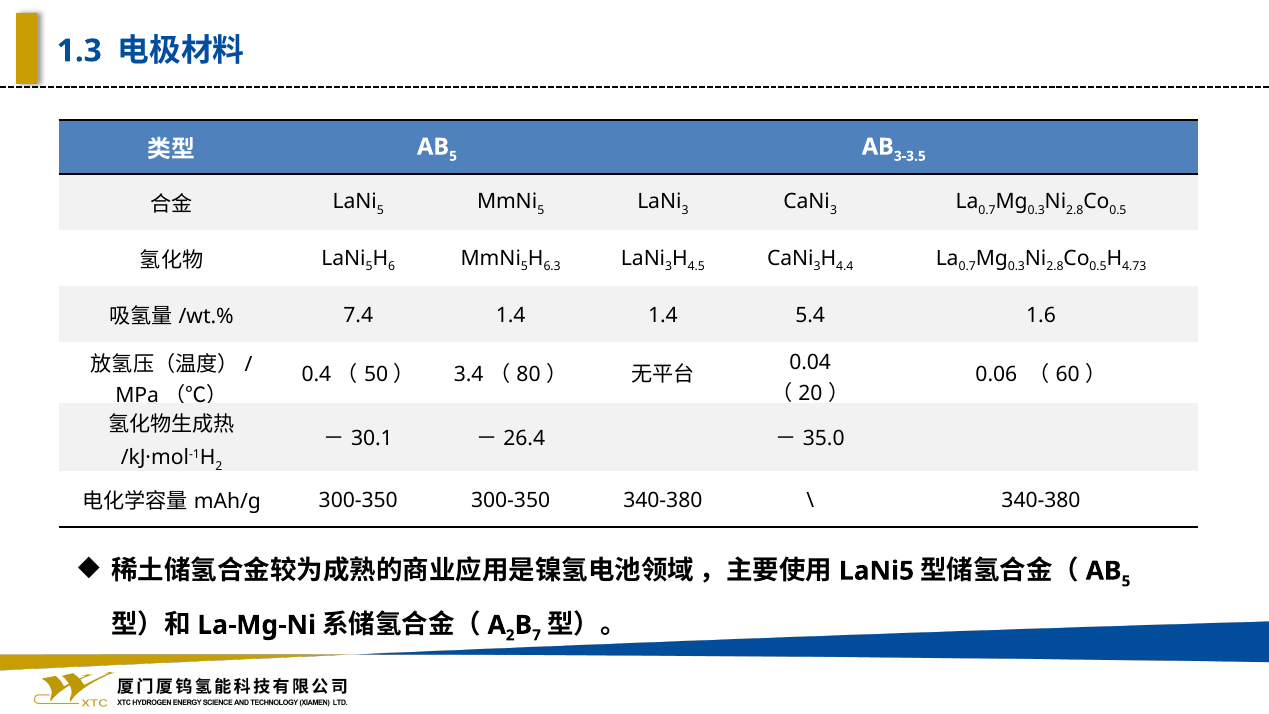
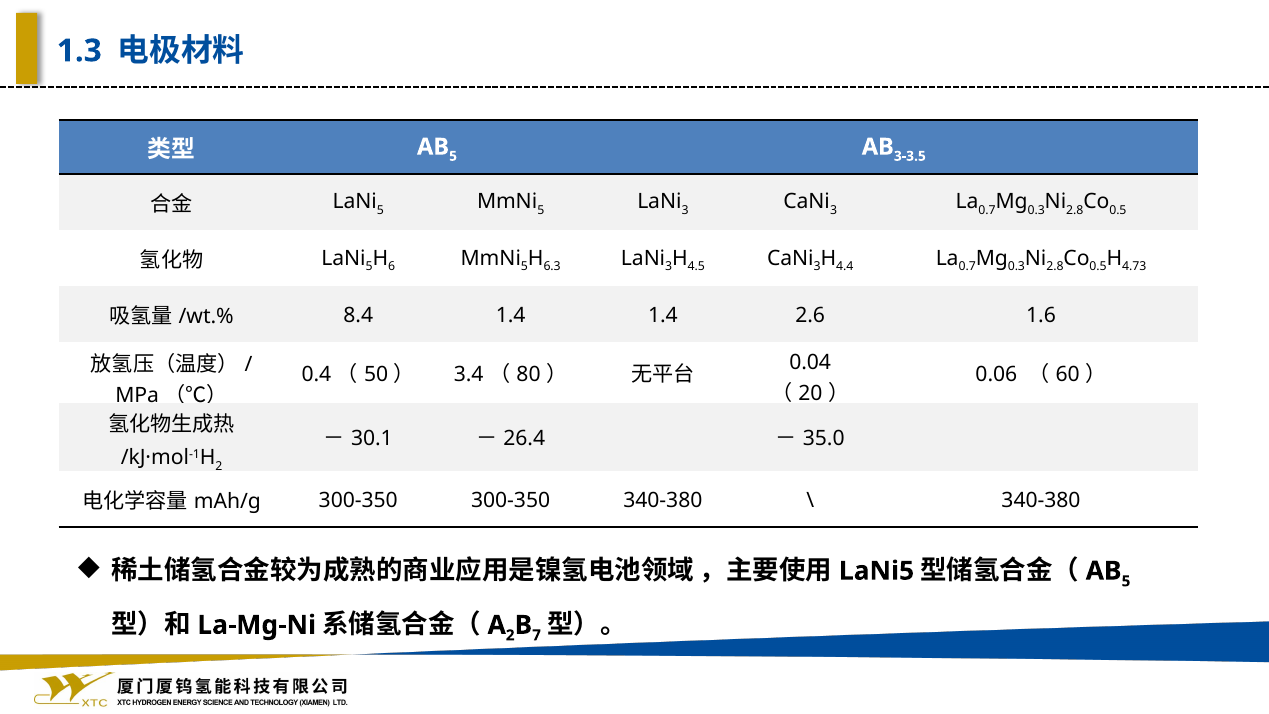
7.4: 7.4 -> 8.4
5.4: 5.4 -> 2.6
